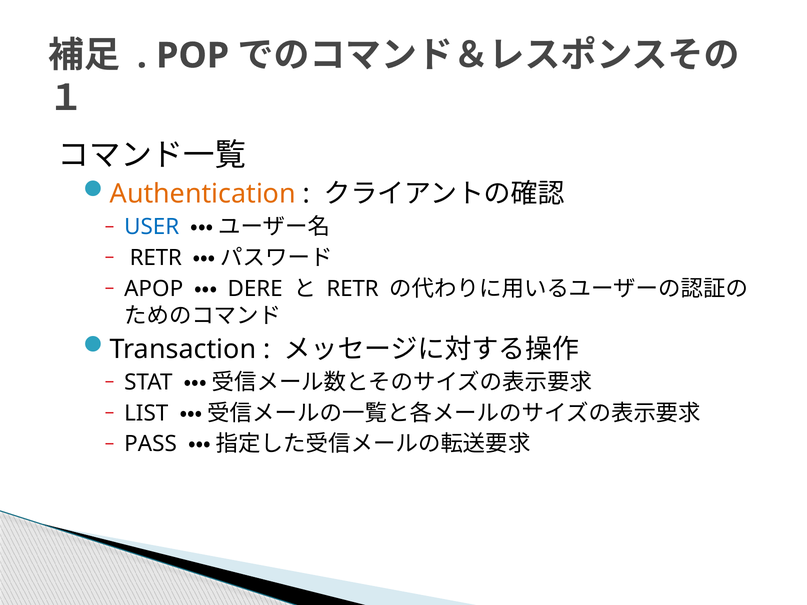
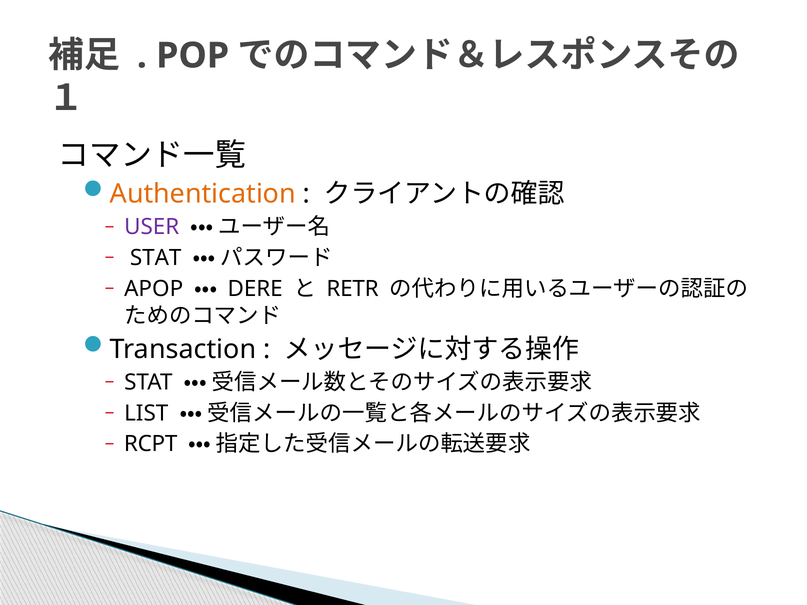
USER colour: blue -> purple
RETR at (156, 258): RETR -> STAT
PASS: PASS -> RCPT
